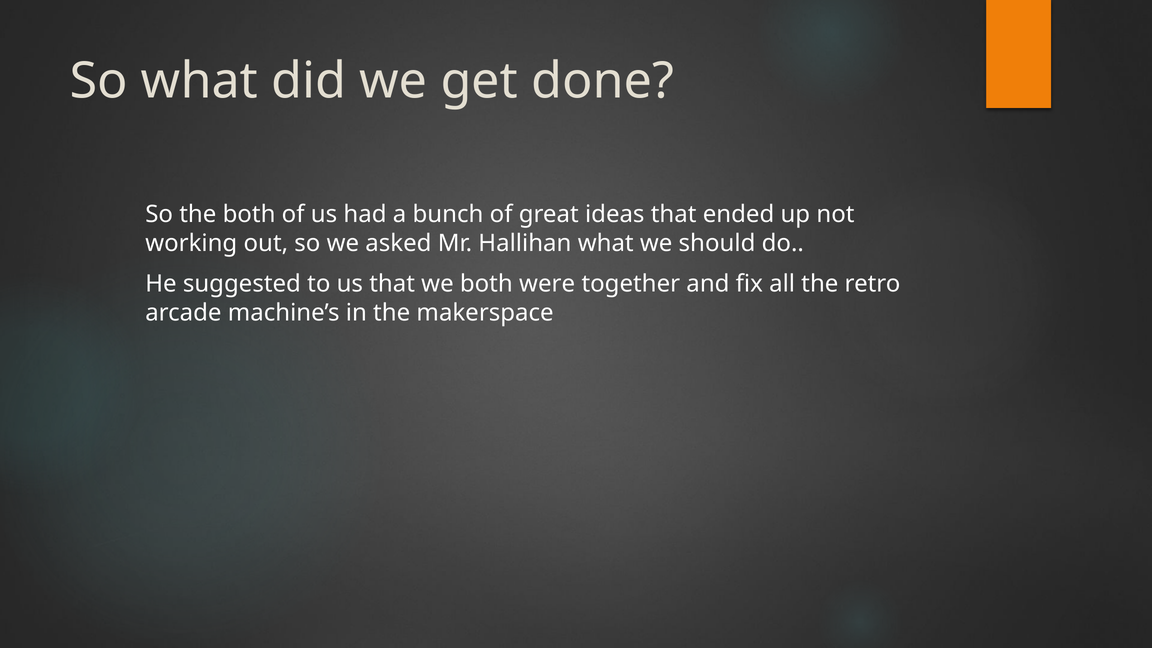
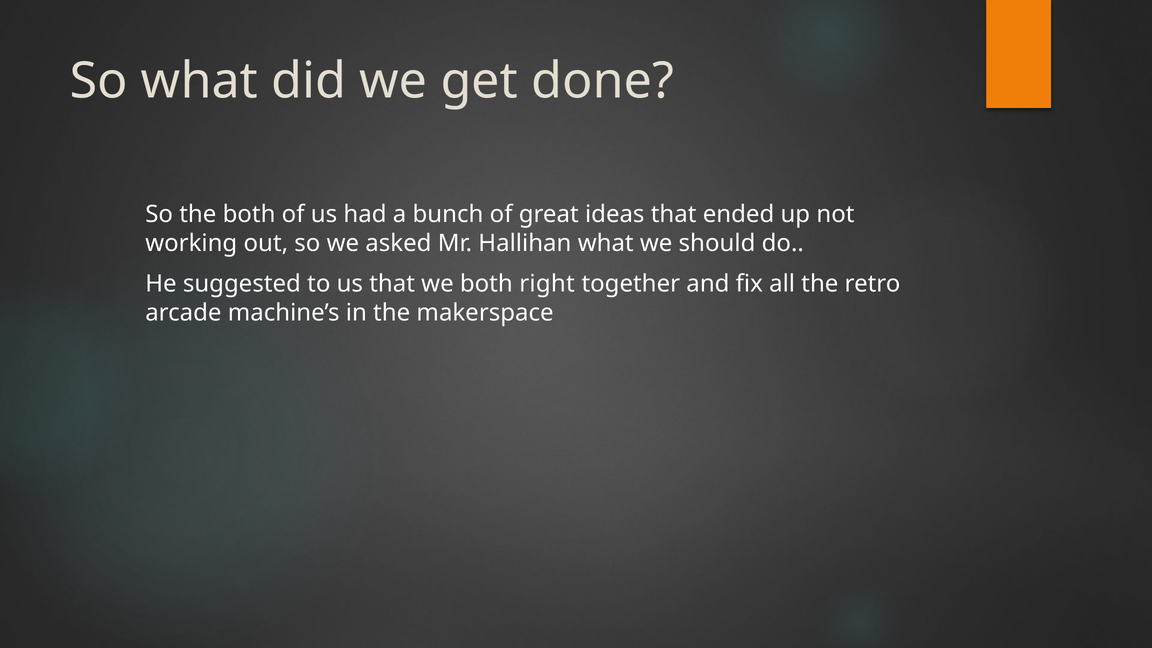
were: were -> right
